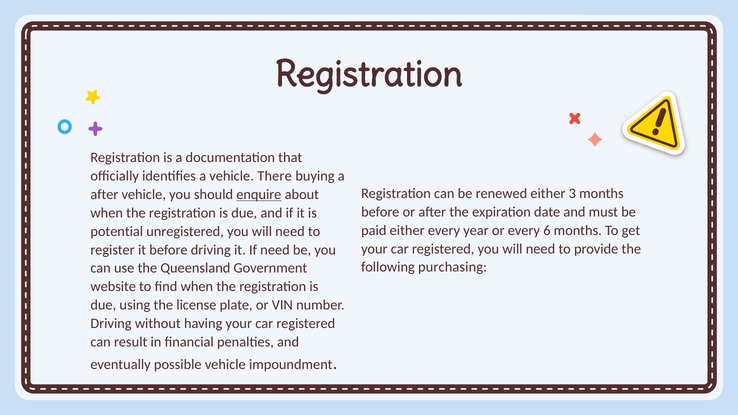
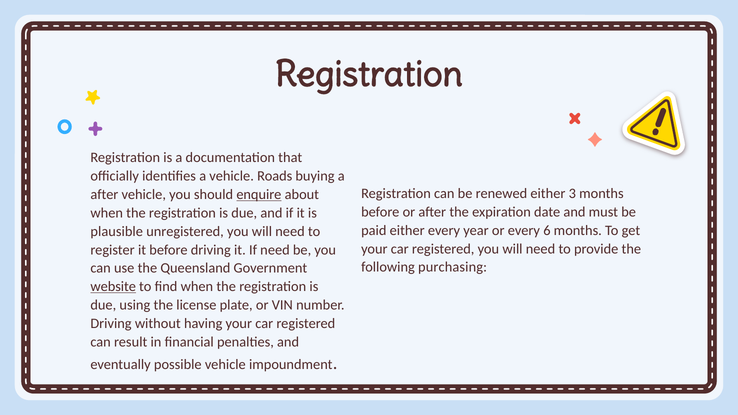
There: There -> Roads
potential: potential -> plausible
website underline: none -> present
